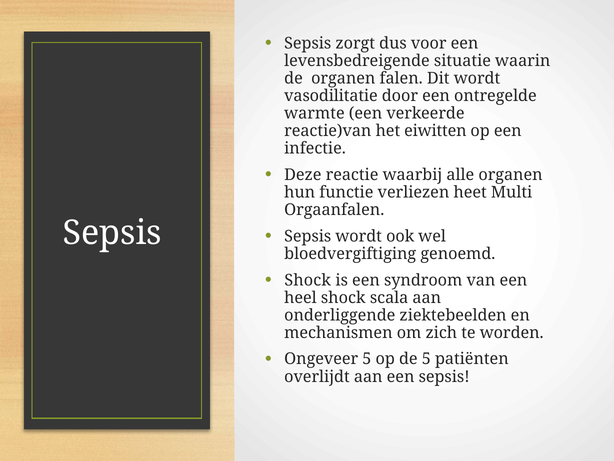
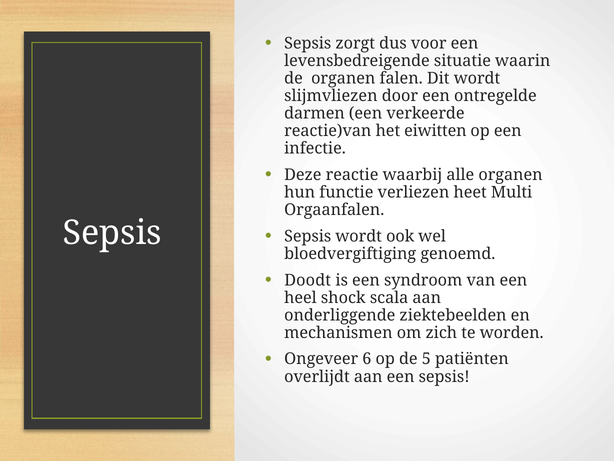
vasodilitatie: vasodilitatie -> slijmvliezen
warmte: warmte -> darmen
Shock at (308, 280): Shock -> Doodt
Ongeveer 5: 5 -> 6
